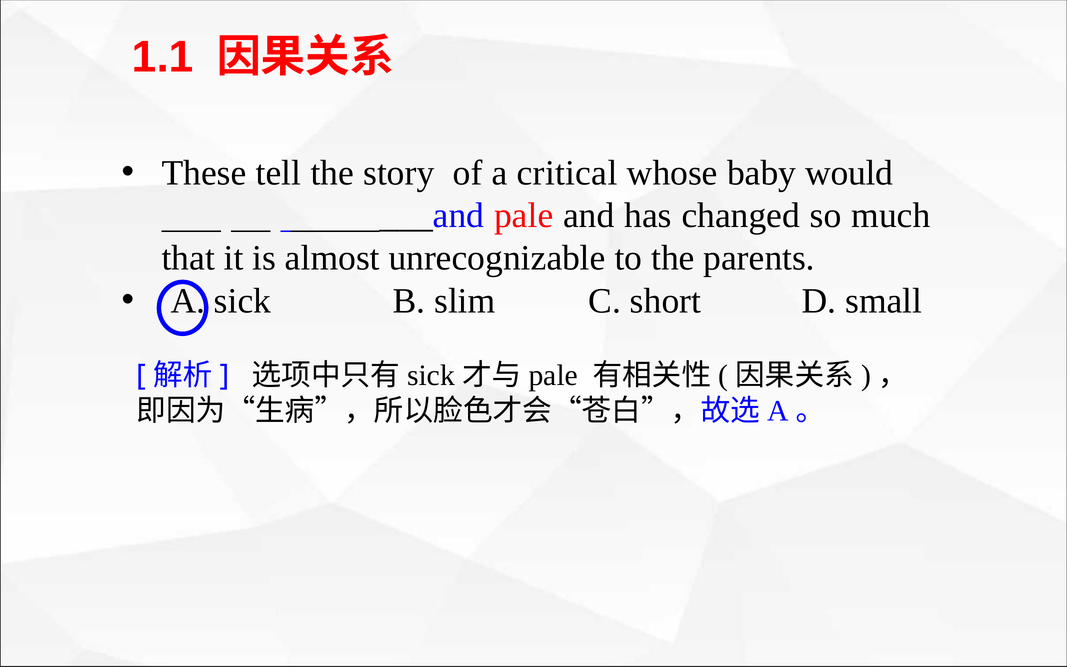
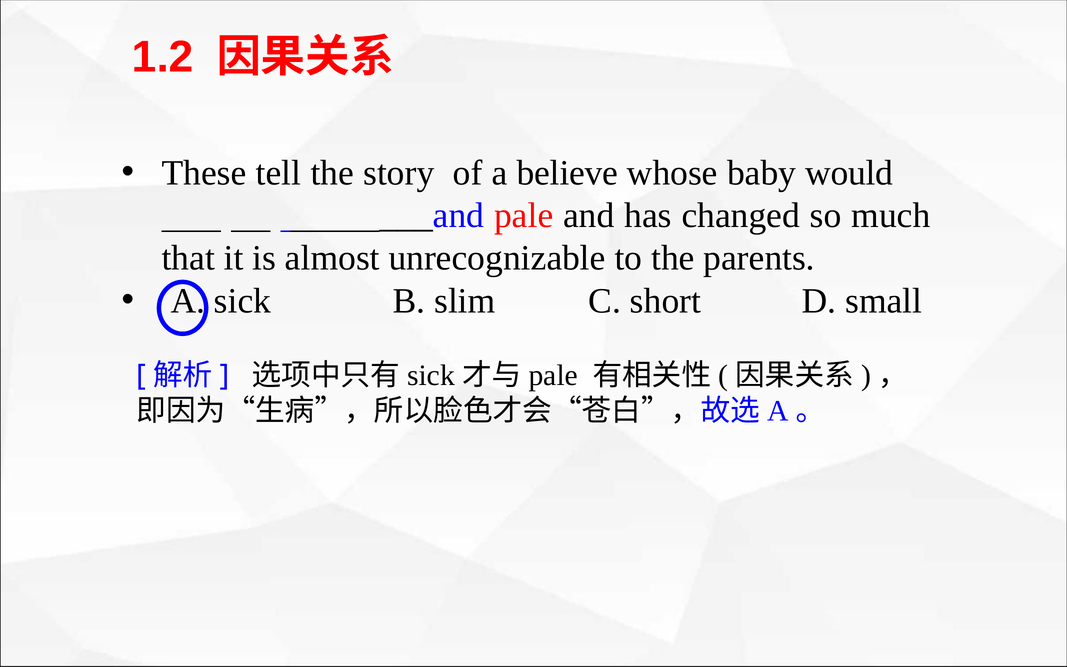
1.1: 1.1 -> 1.2
critical: critical -> believe
